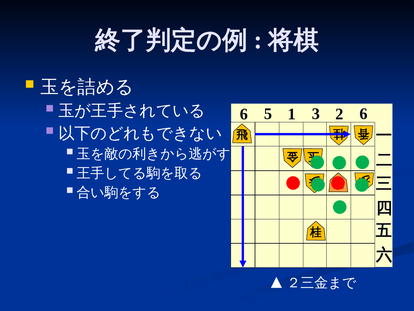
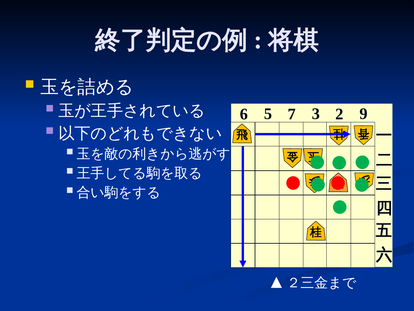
1: 1 -> 7
2 6: 6 -> 9
